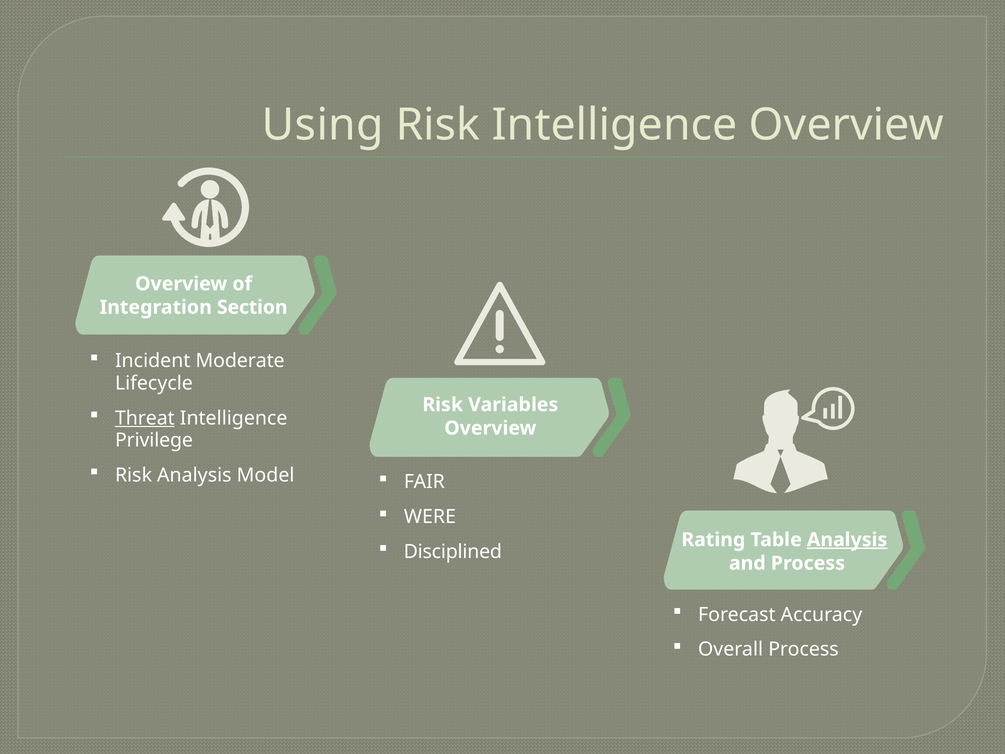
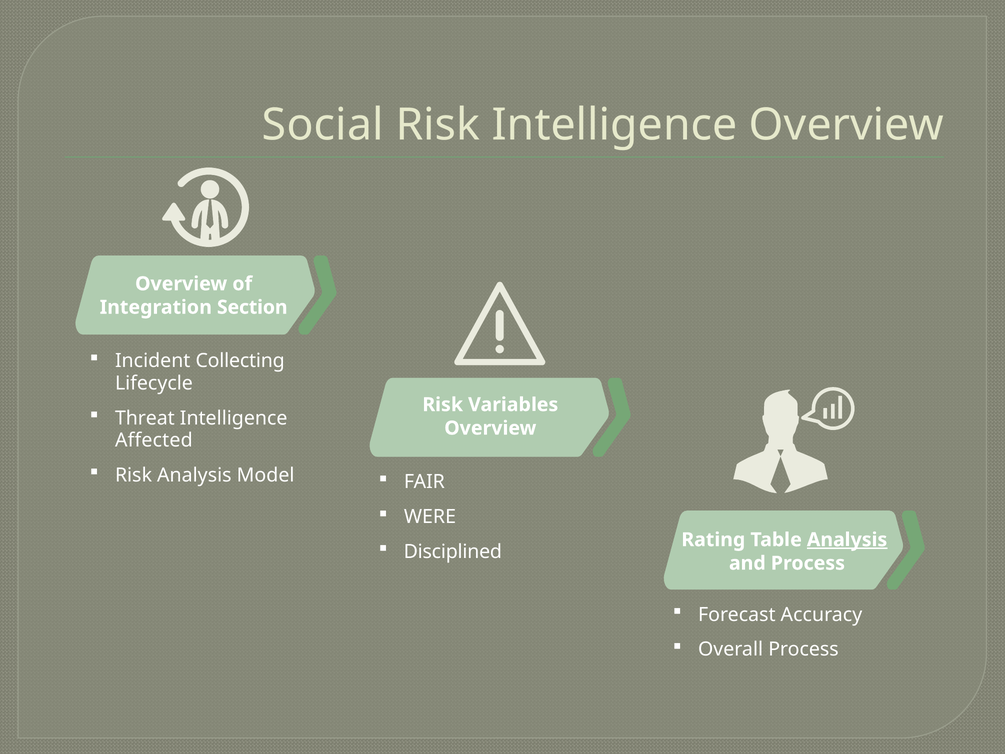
Using: Using -> Social
Moderate: Moderate -> Collecting
Threat underline: present -> none
Privilege: Privilege -> Affected
